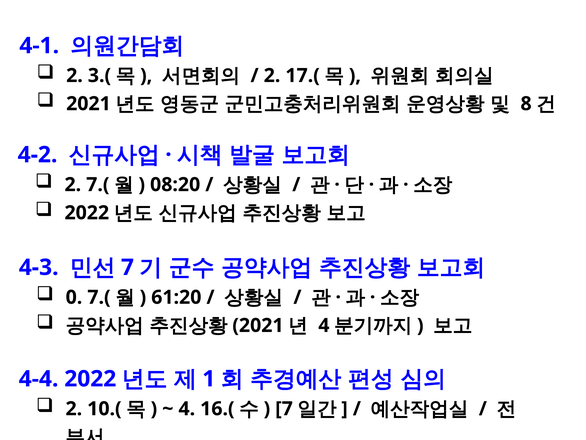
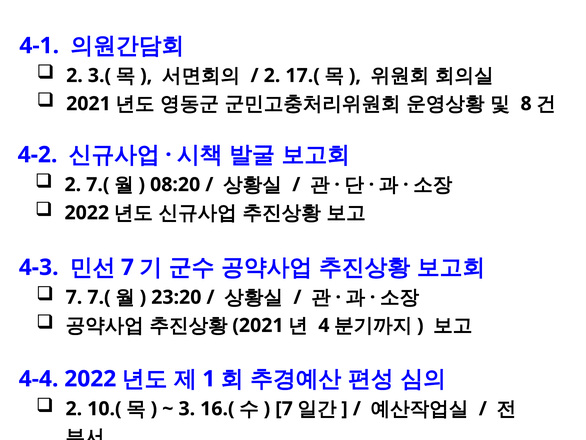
0 at (74, 297): 0 -> 7
61:20: 61:20 -> 23:20
4 at (187, 408): 4 -> 3
